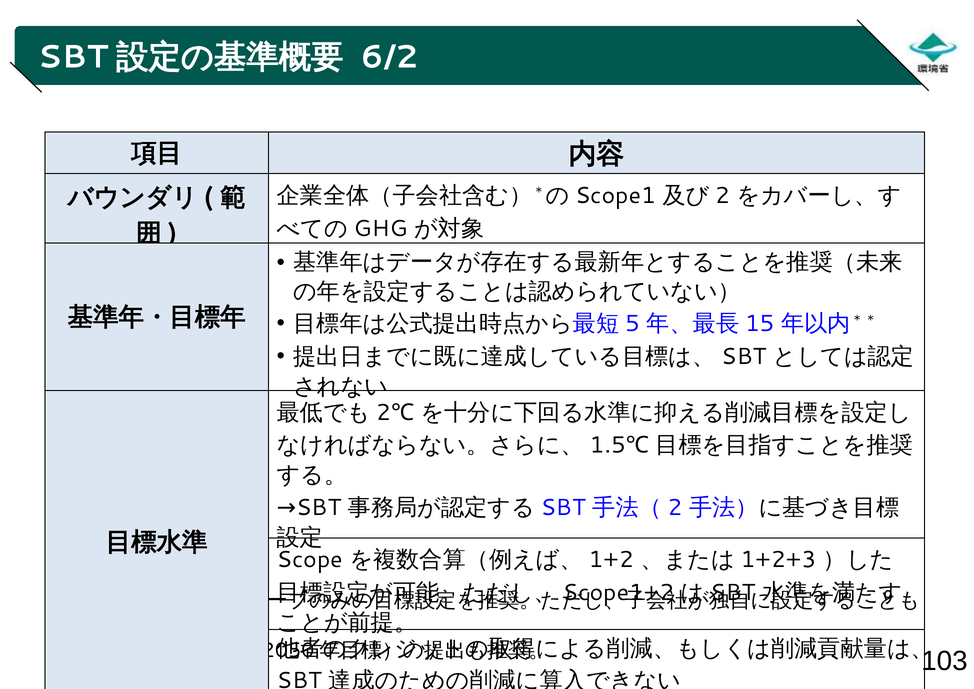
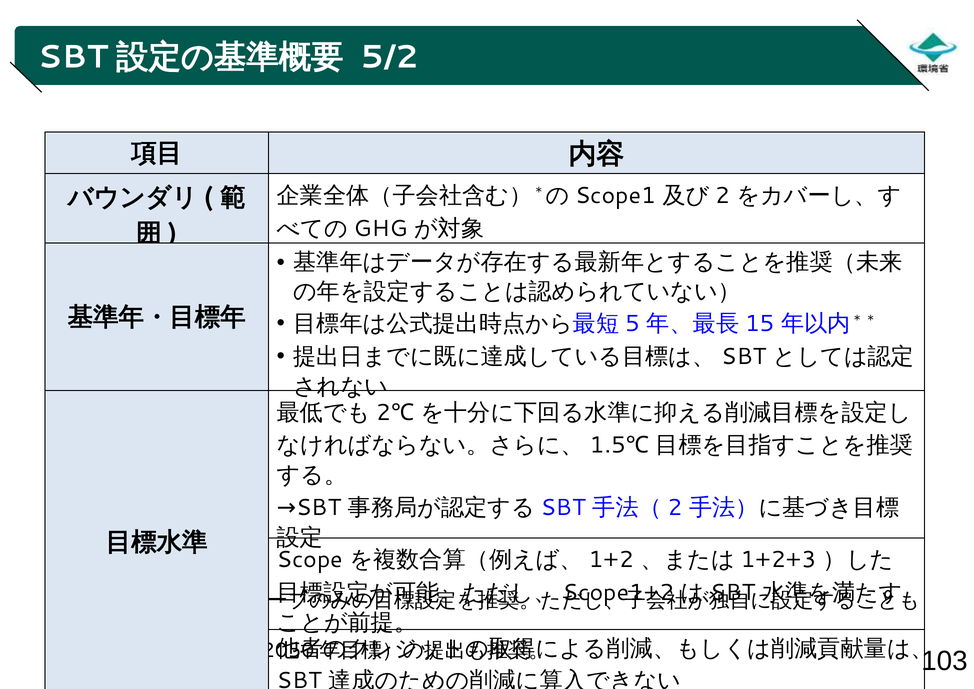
6/2: 6/2 -> 5/2
